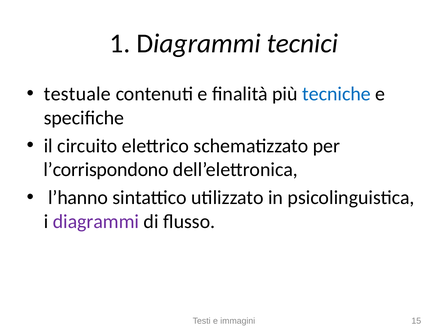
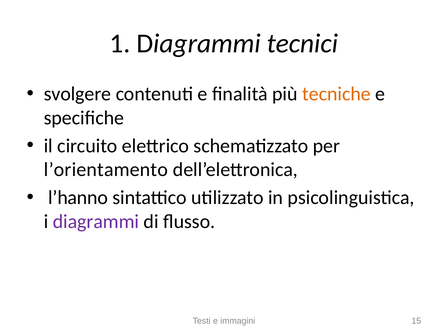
testuale: testuale -> svolgere
tecniche colour: blue -> orange
l’corrispondono: l’corrispondono -> l’orientamento
